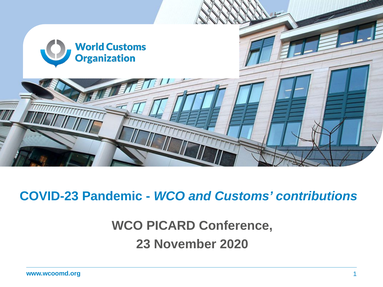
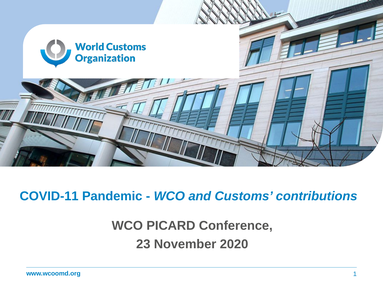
COVID-23: COVID-23 -> COVID-11
